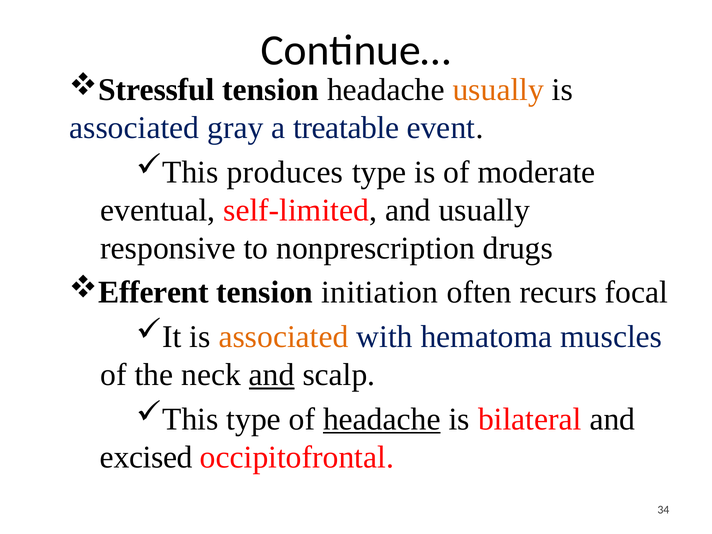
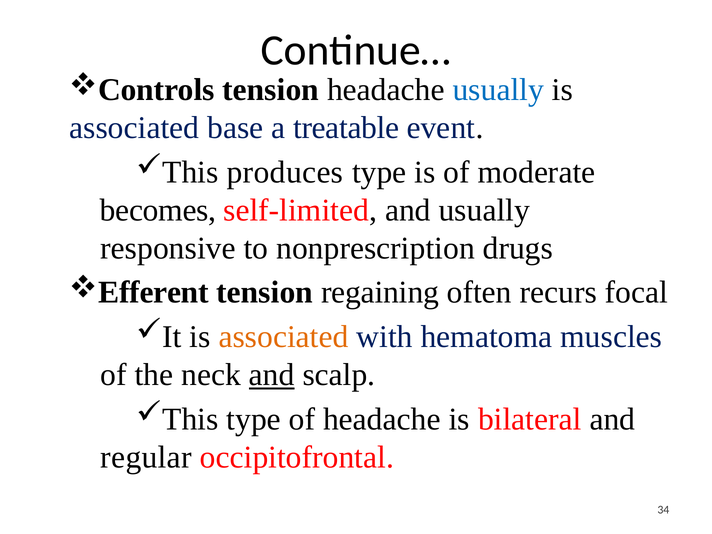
Stressful: Stressful -> Controls
usually at (498, 90) colour: orange -> blue
gray: gray -> base
eventual: eventual -> becomes
initiation: initiation -> regaining
headache at (382, 419) underline: present -> none
excised: excised -> regular
